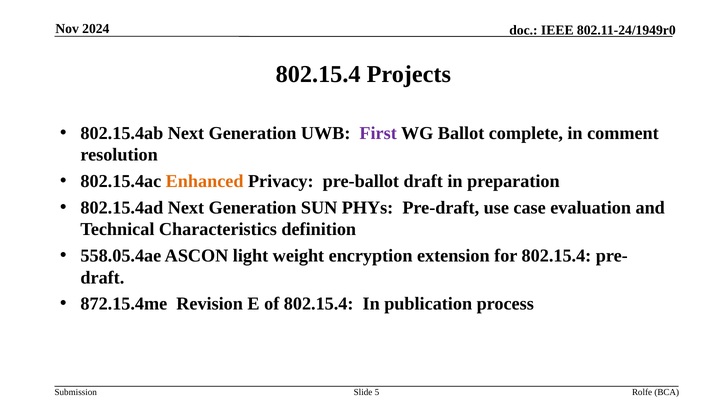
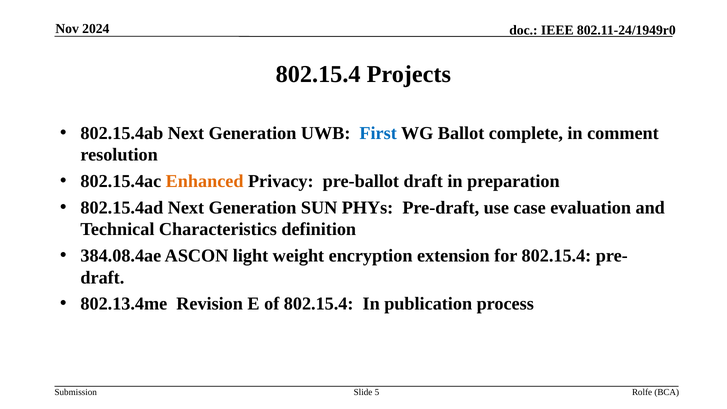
First colour: purple -> blue
558.05.4ae: 558.05.4ae -> 384.08.4ae
872.15.4me: 872.15.4me -> 802.13.4me
